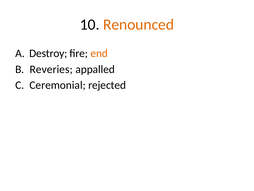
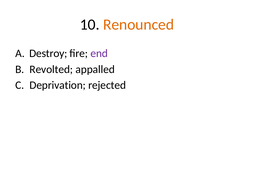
end colour: orange -> purple
Reveries: Reveries -> Revolted
Ceremonial: Ceremonial -> Deprivation
